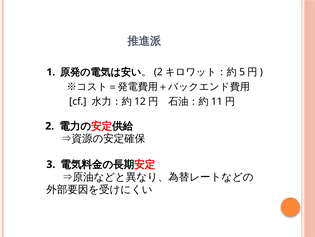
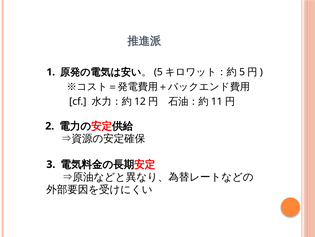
2 at (158, 72): 2 -> 5
